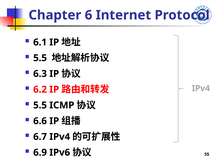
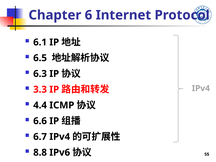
5.5 at (40, 58): 5.5 -> 6.5
6.2: 6.2 -> 3.3
5.5 at (40, 105): 5.5 -> 4.4
6.9: 6.9 -> 8.8
